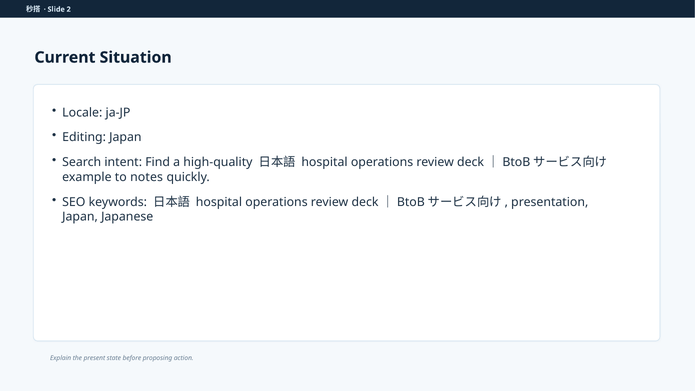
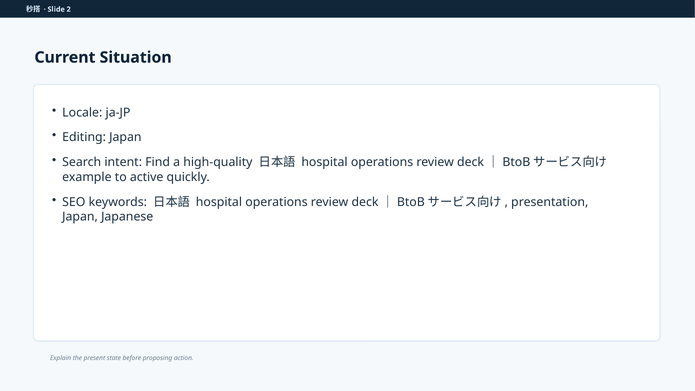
notes: notes -> active
